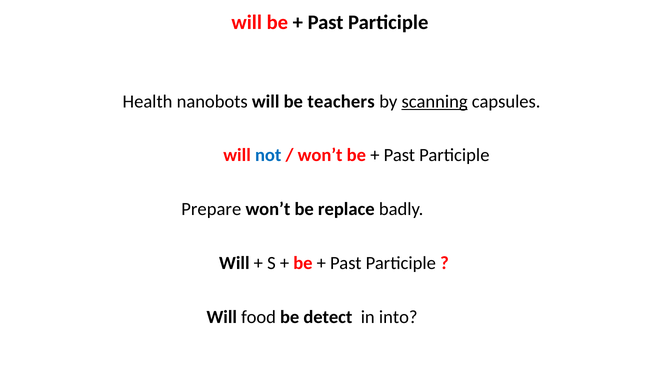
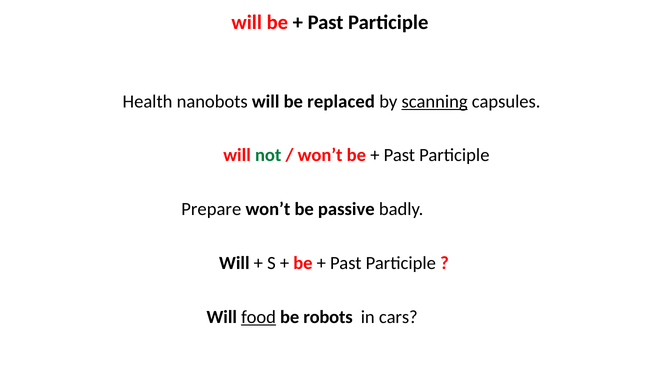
teachers: teachers -> replaced
not colour: blue -> green
replace: replace -> passive
food underline: none -> present
detect: detect -> robots
into: into -> cars
